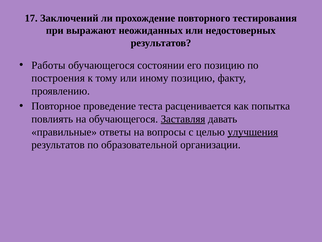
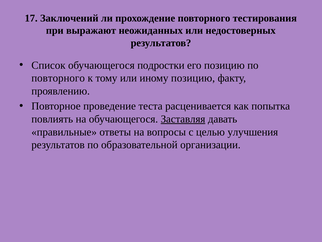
Работы: Работы -> Список
состоянии: состоянии -> подростки
построения at (58, 78): построения -> повторного
улучшения underline: present -> none
